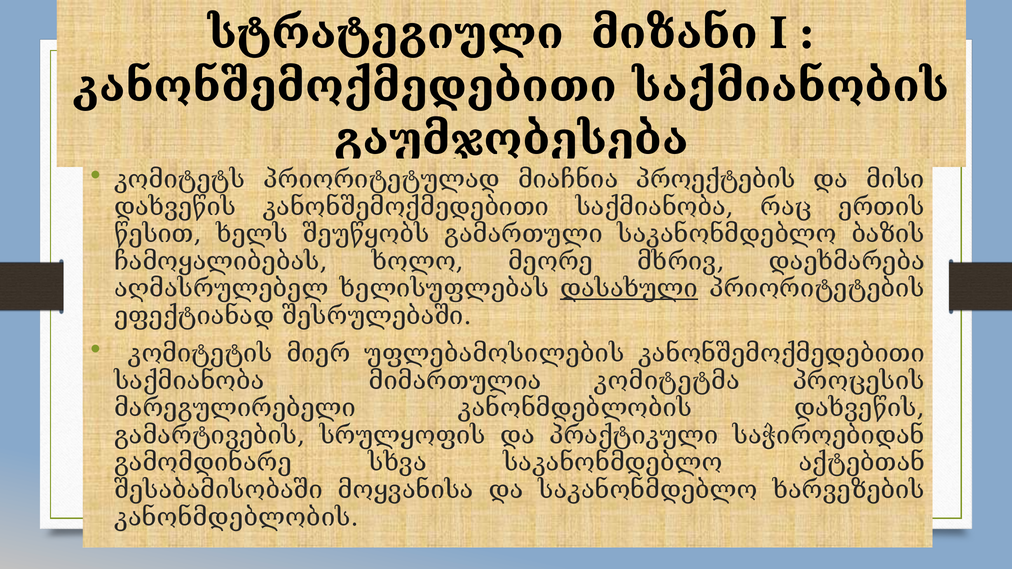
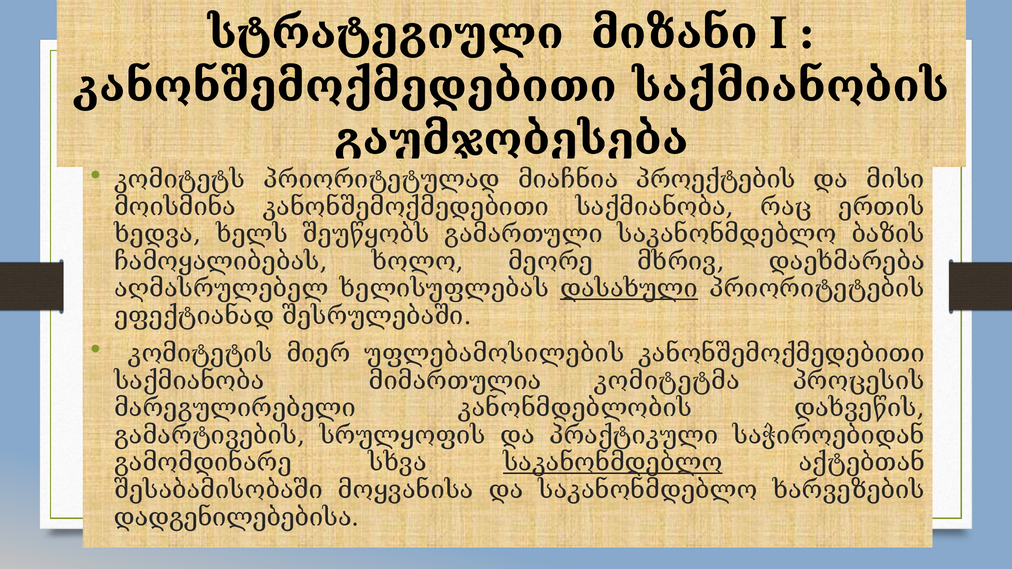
დახვეწის at (175, 207): დახვეწის -> მოისმინა
წესით: წესით -> ხედვა
საკანონმდებლო at (613, 463) underline: none -> present
კანონმდებლობის at (237, 517): კანონმდებლობის -> დადგენილებებისა
